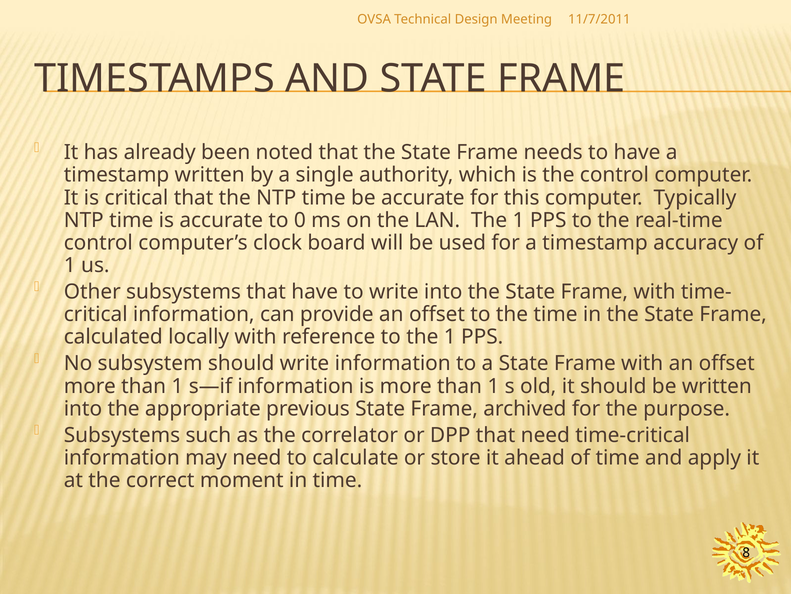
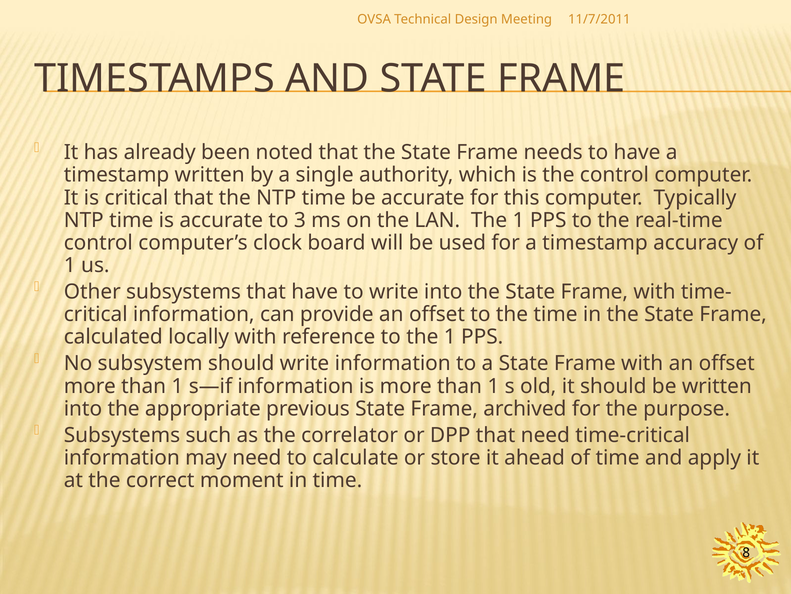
0: 0 -> 3
